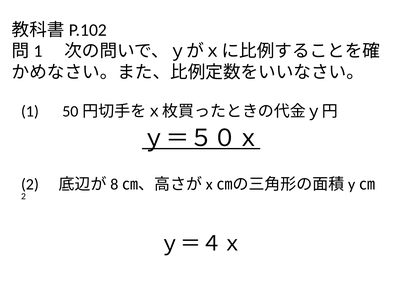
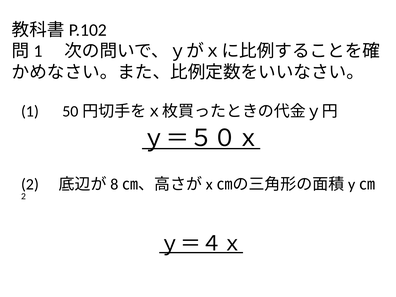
ｙ＝４ｘ underline: none -> present
